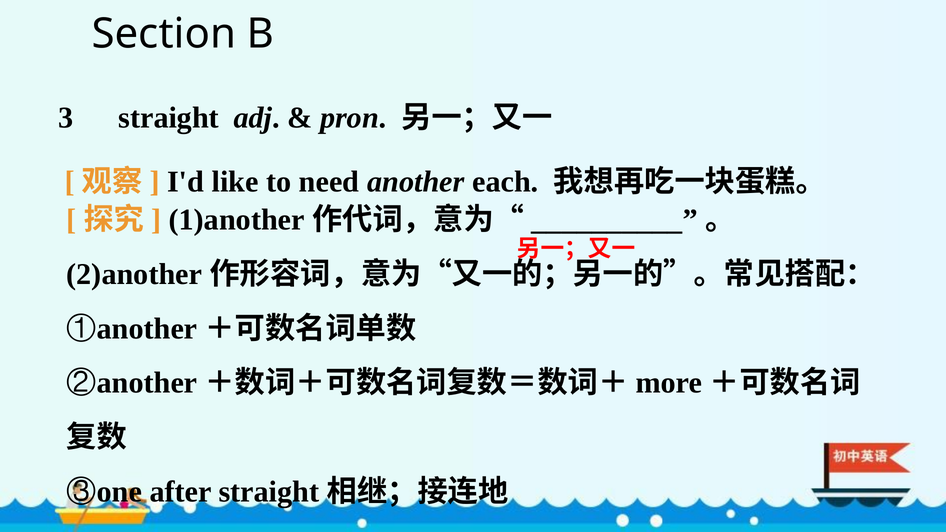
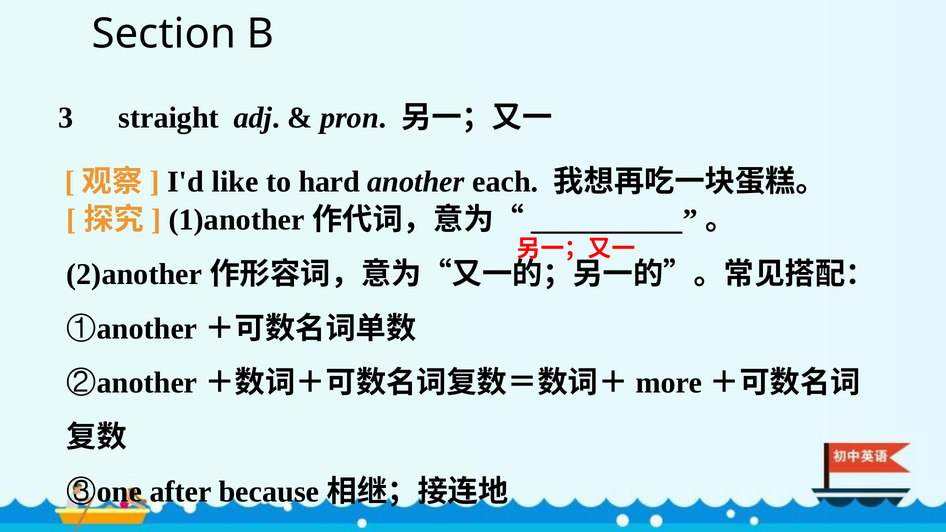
need: need -> hard
after straight: straight -> because
